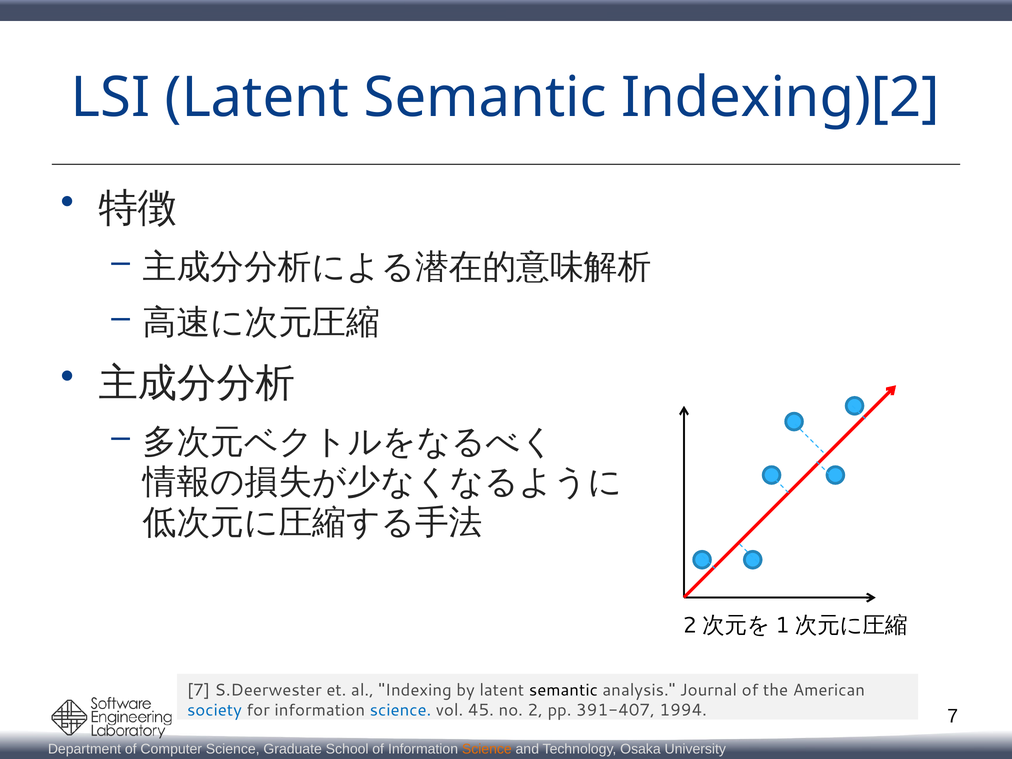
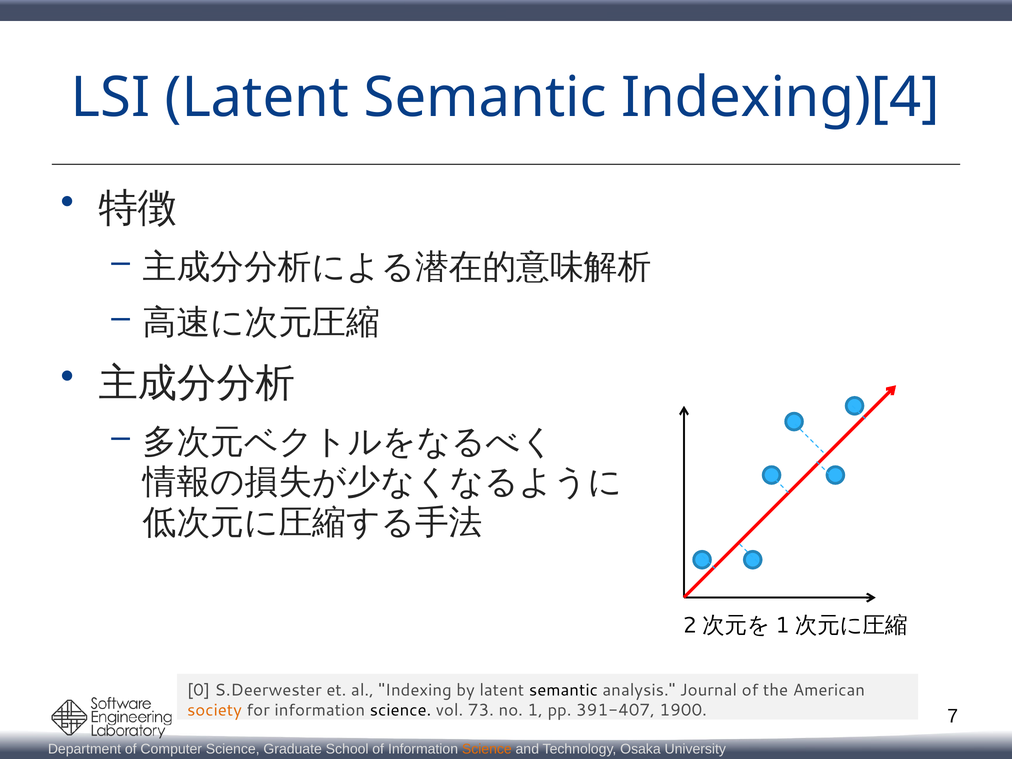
Indexing)[2: Indexing)[2 -> Indexing)[4
7 at (199, 690): 7 -> 0
society colour: blue -> orange
science at (401, 710) colour: blue -> black
45: 45 -> 73
2: 2 -> 1
1994: 1994 -> 1900
